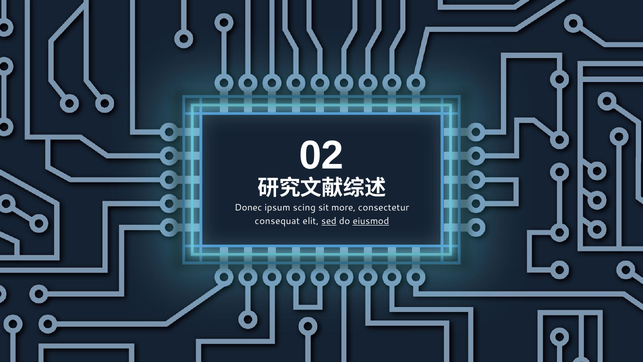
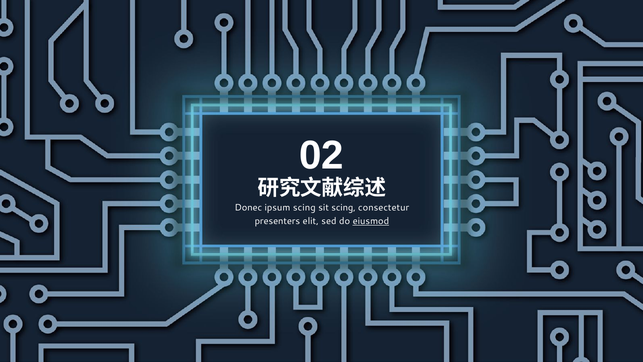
sit more: more -> scing
consequat: consequat -> presenters
sed underline: present -> none
